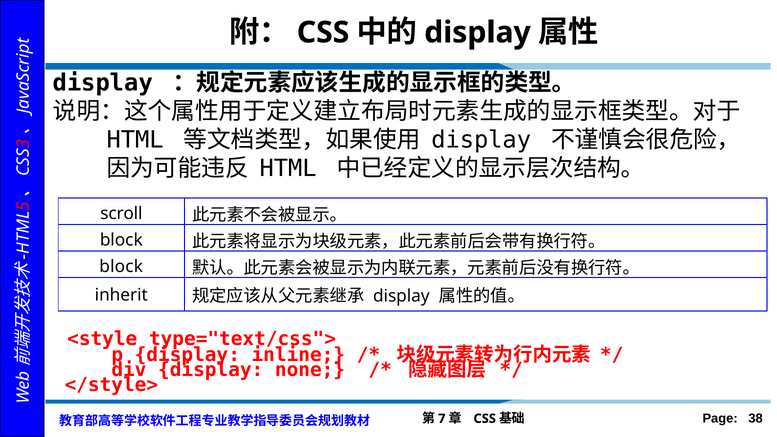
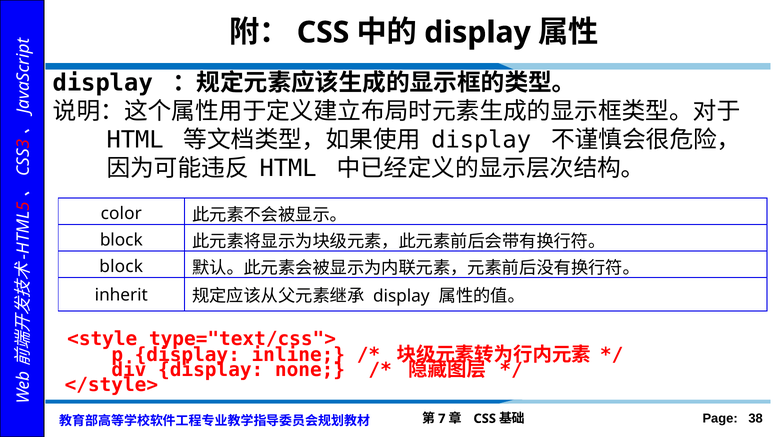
scroll: scroll -> color
